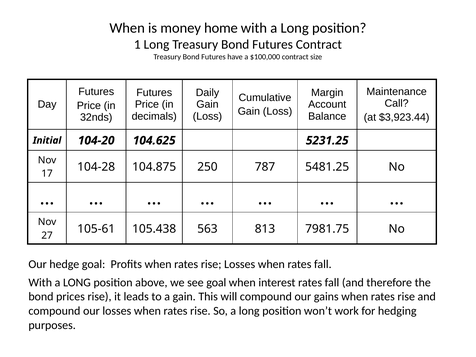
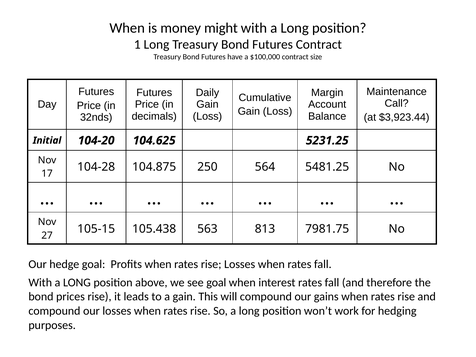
home: home -> might
787: 787 -> 564
105-61: 105-61 -> 105-15
